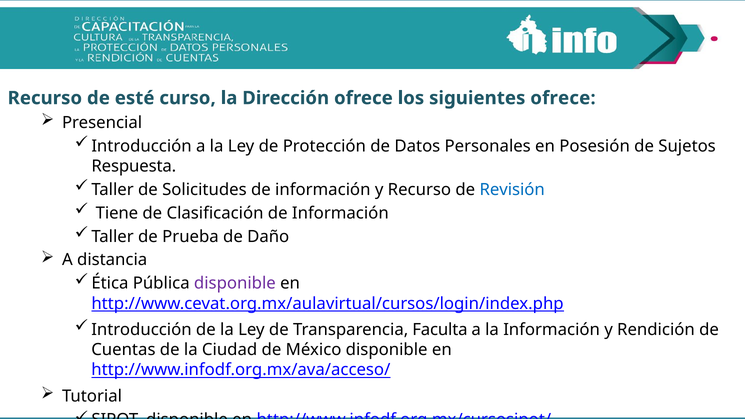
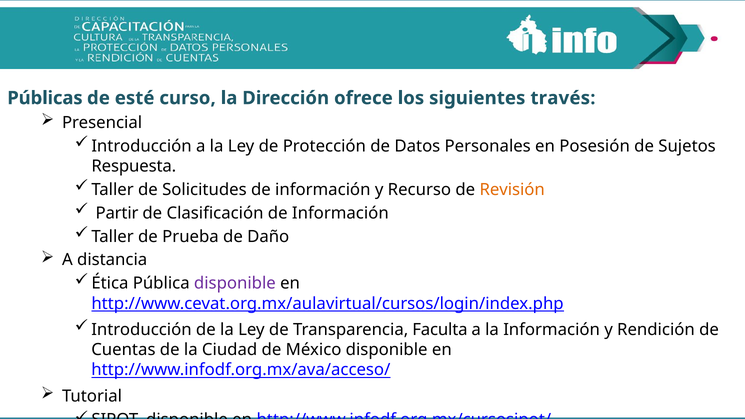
Recurso at (45, 98): Recurso -> Públicas
siguientes ofrece: ofrece -> través
Revisión colour: blue -> orange
Tiene: Tiene -> Partir
